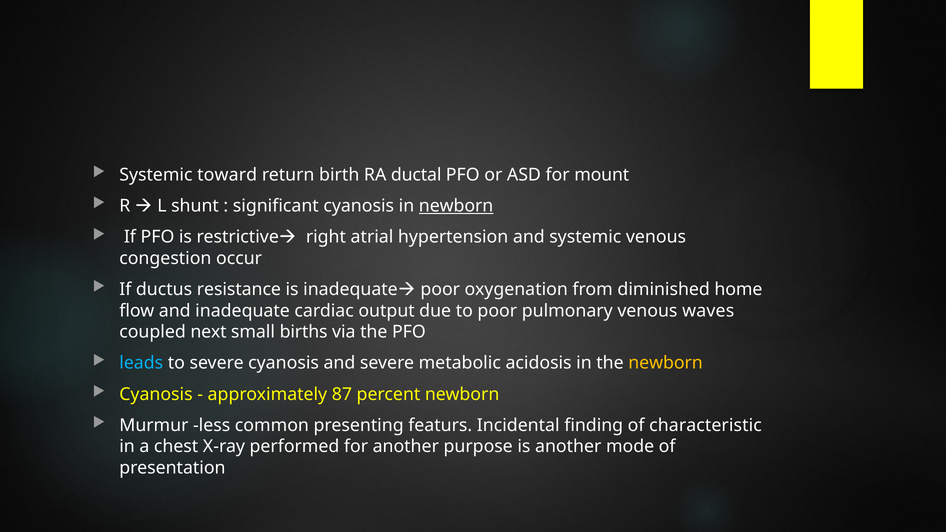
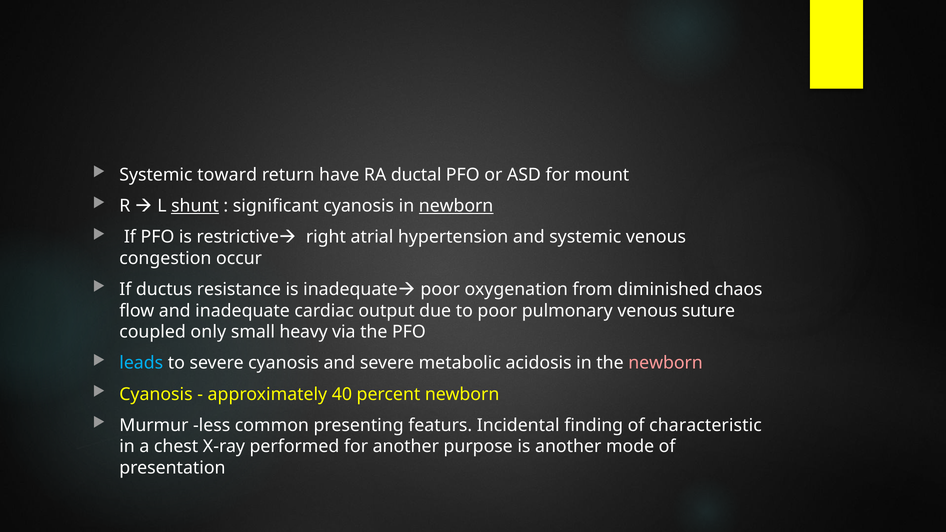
birth: birth -> have
shunt underline: none -> present
home: home -> chaos
waves: waves -> suture
next: next -> only
births: births -> heavy
newborn at (666, 363) colour: yellow -> pink
87: 87 -> 40
